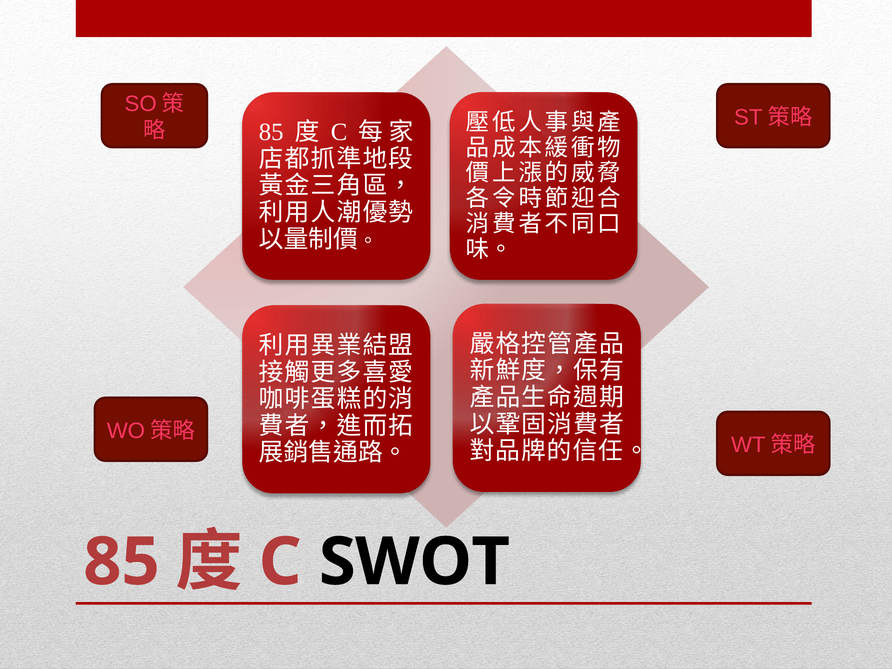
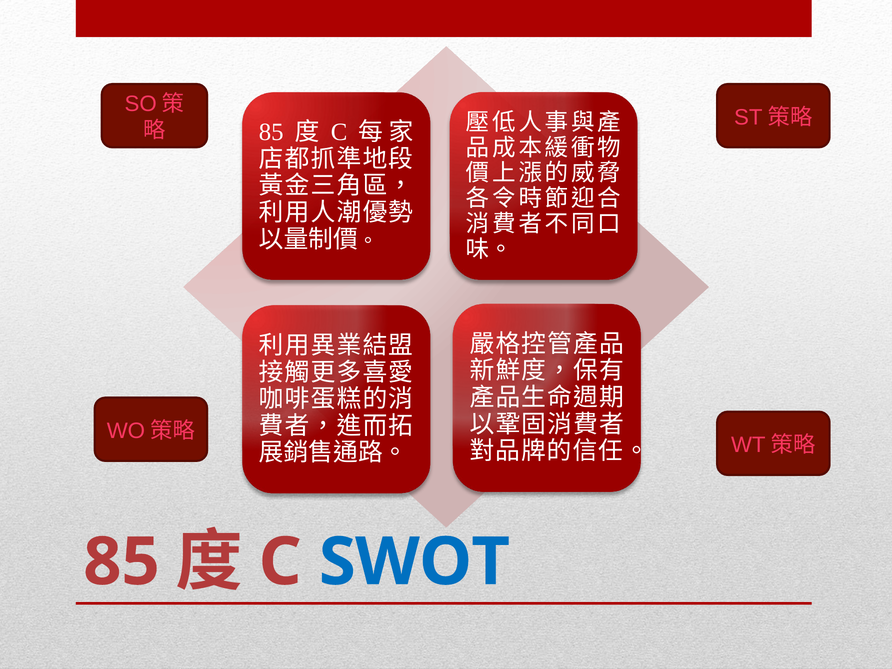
SWOT colour: black -> blue
